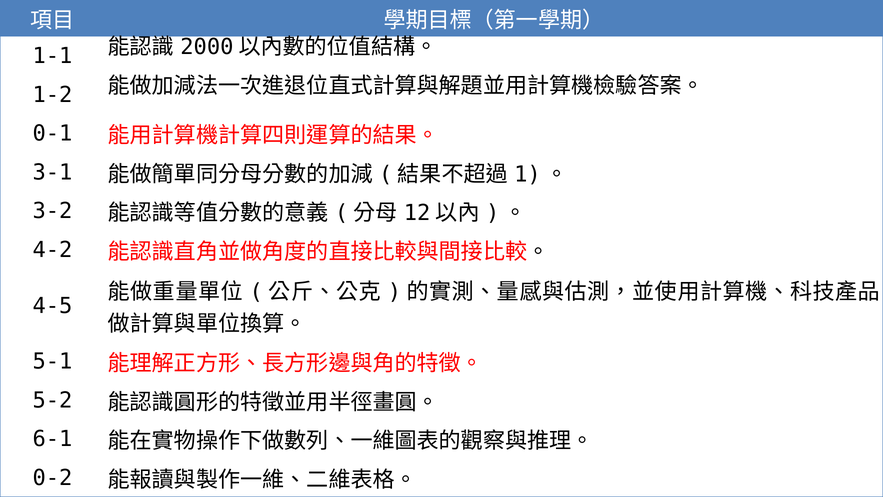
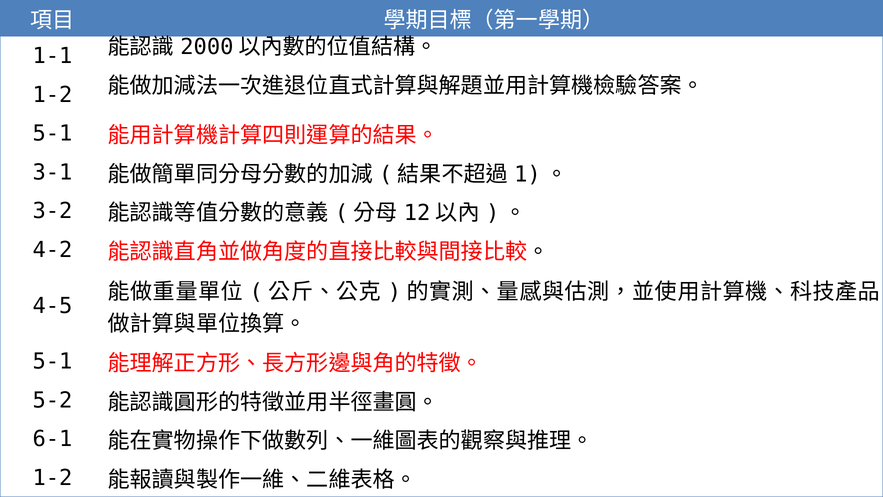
0-1 at (52, 134): 0-1 -> 5-1
0-2 at (52, 477): 0-2 -> 1-2
